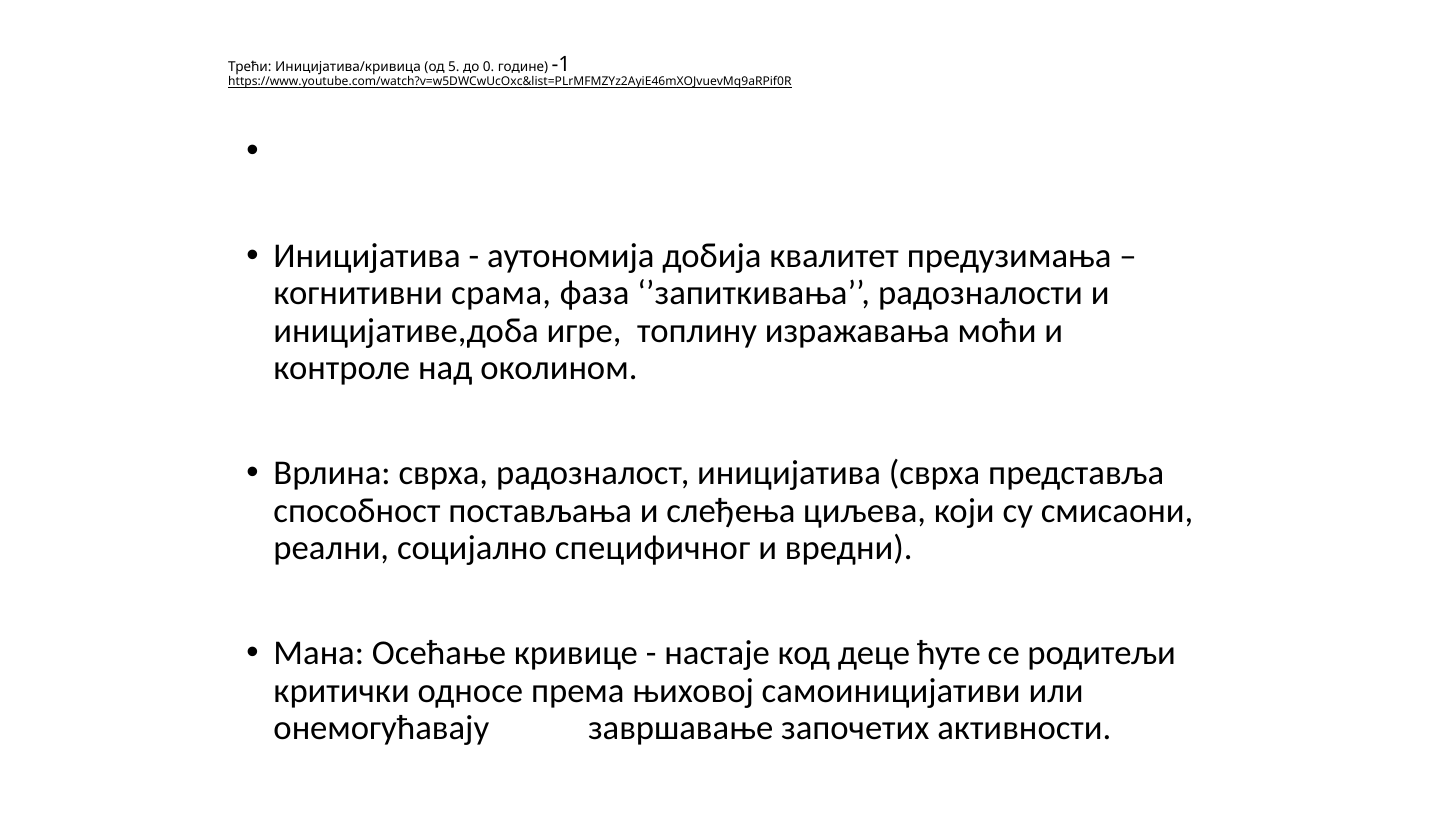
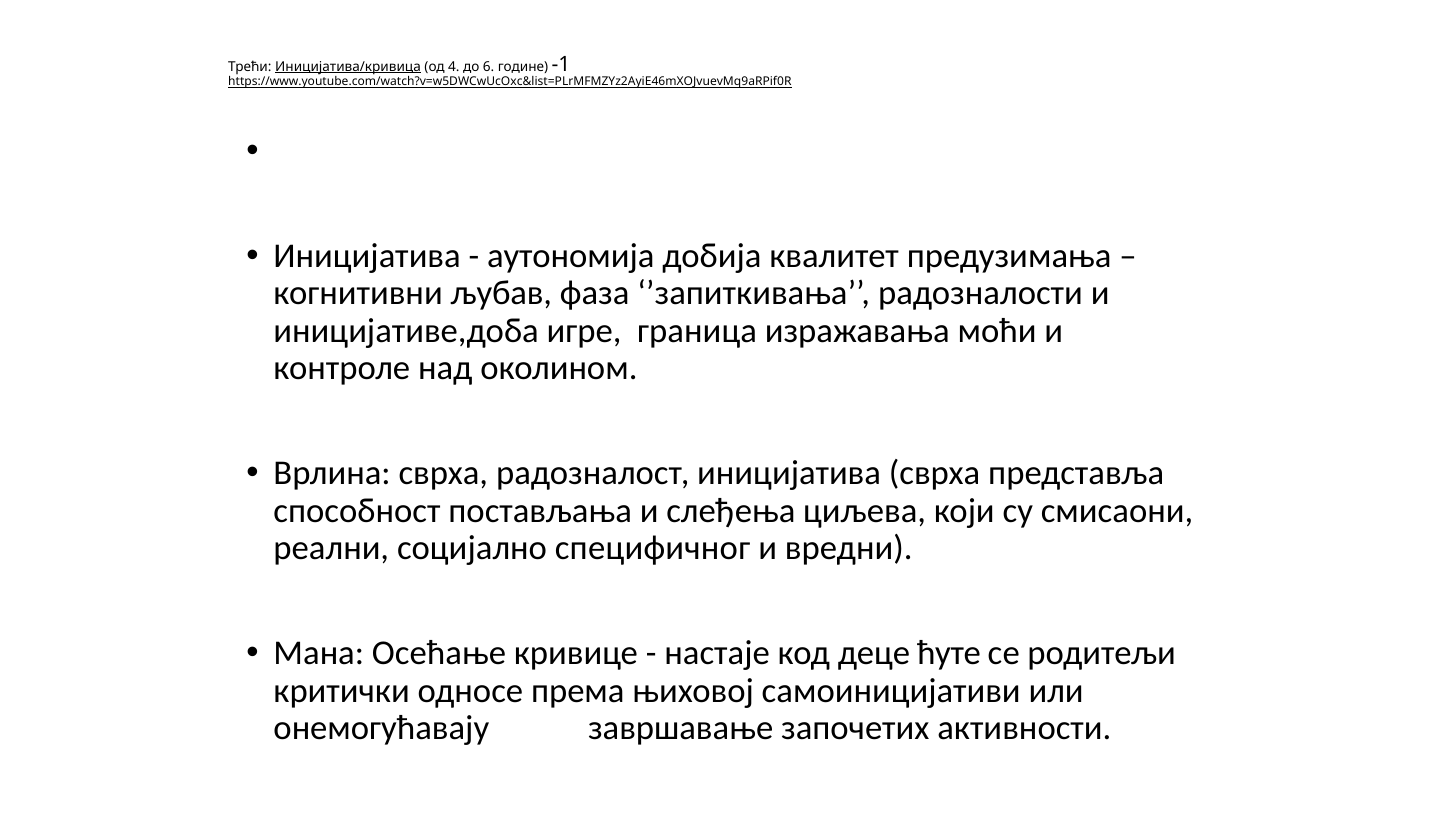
Иницијатива/кривица underline: none -> present
5: 5 -> 4
0: 0 -> 6
срама: срама -> љубав
топлину: топлину -> граница
